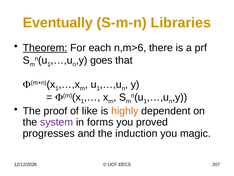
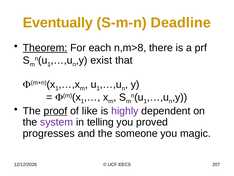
Libraries: Libraries -> Deadline
n,m>6: n,m>6 -> n,m>8
goes: goes -> exist
proof underline: none -> present
highly colour: orange -> purple
forms: forms -> telling
induction: induction -> someone
